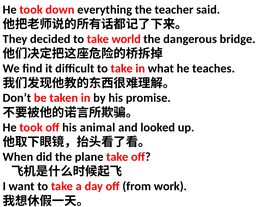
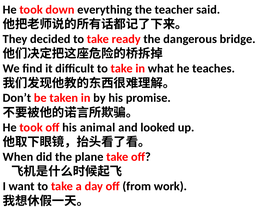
world: world -> ready
